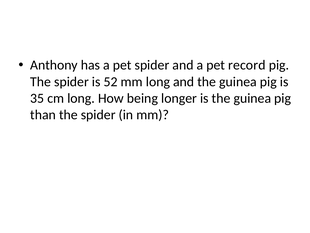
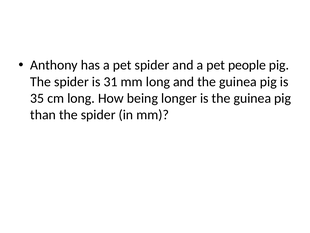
record: record -> people
52: 52 -> 31
